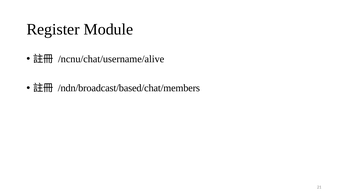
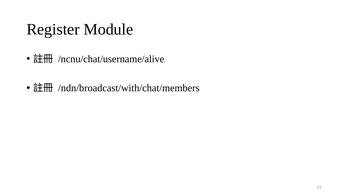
/ndn/broadcast/based/chat/members: /ndn/broadcast/based/chat/members -> /ndn/broadcast/with/chat/members
